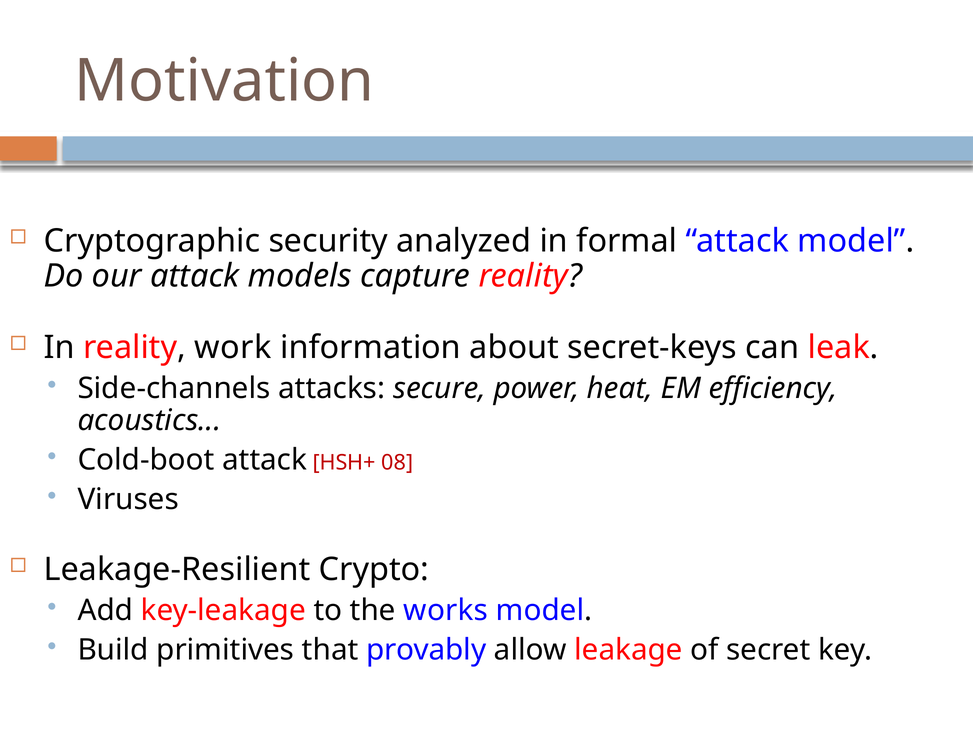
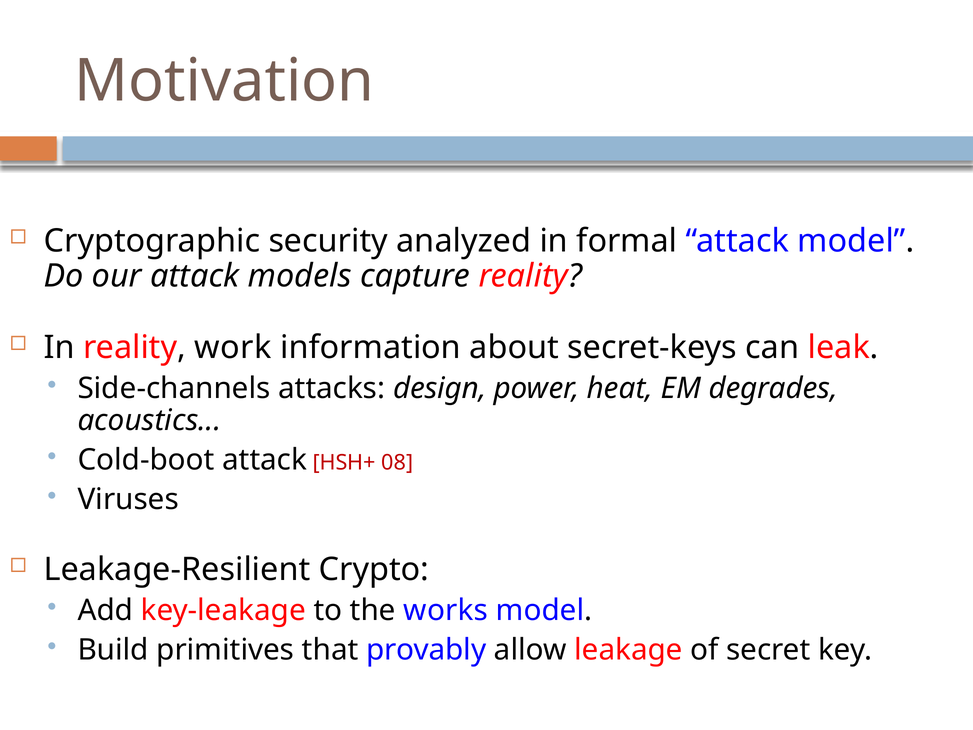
secure: secure -> design
efficiency: efficiency -> degrades
